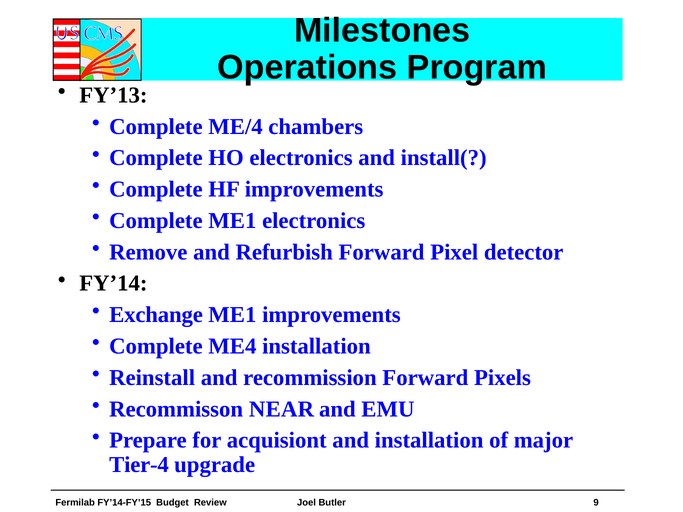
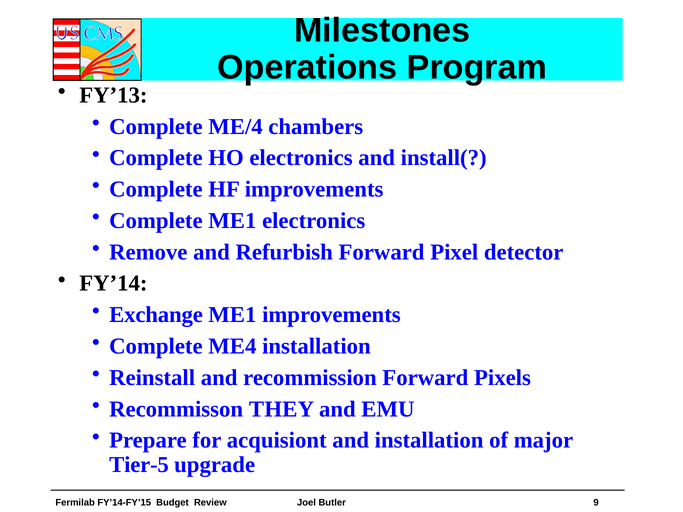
NEAR: NEAR -> THEY
Tier-4: Tier-4 -> Tier-5
